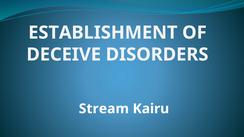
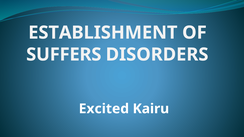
DECEIVE: DECEIVE -> SUFFERS
Stream: Stream -> Excited
